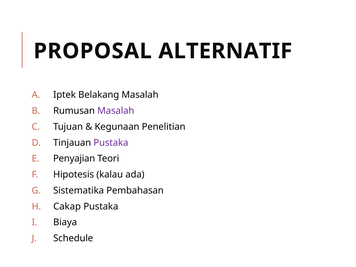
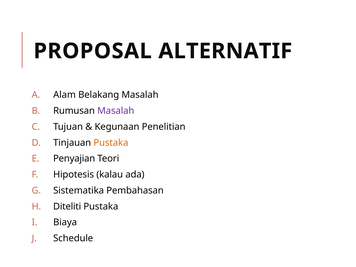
Iptek: Iptek -> Alam
Pustaka at (111, 143) colour: purple -> orange
Cakap: Cakap -> Diteliti
